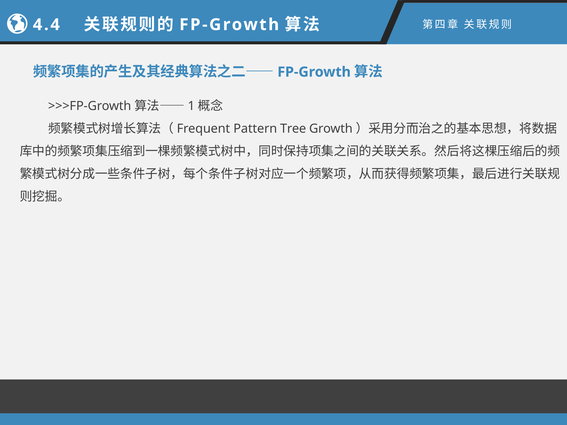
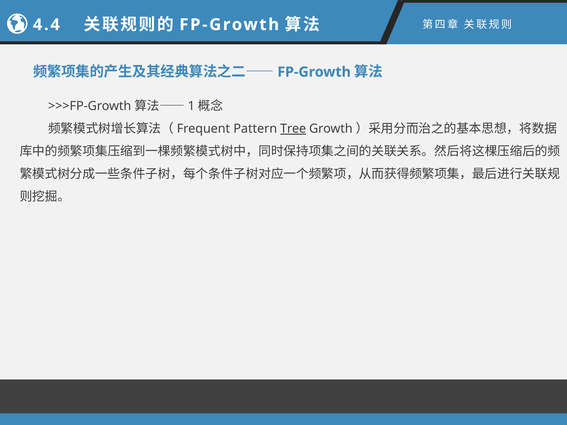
Tree underline: none -> present
